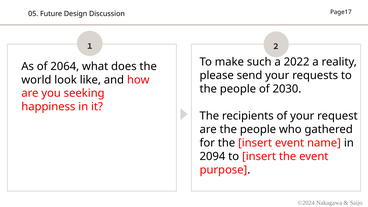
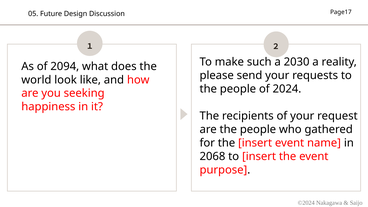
2022: 2022 -> 2030
2064: 2064 -> 2094
2030: 2030 -> 2024
2094: 2094 -> 2068
